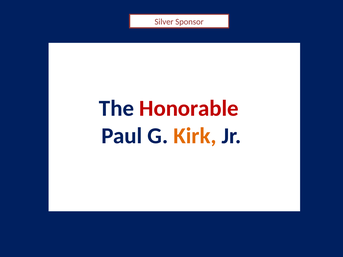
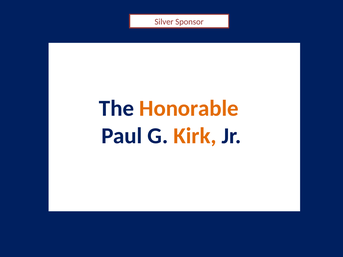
Honorable colour: red -> orange
